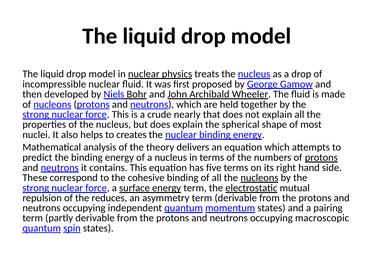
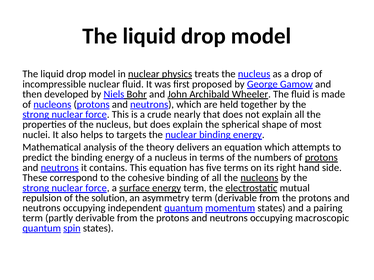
creates: creates -> targets
reduces: reduces -> solution
